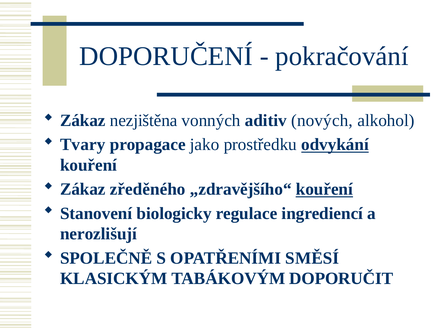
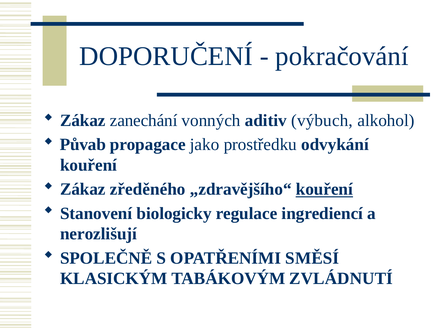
nezjištěna: nezjištěna -> zanechání
nových: nových -> výbuch
Tvary: Tvary -> Půvab
odvykání underline: present -> none
DOPORUČIT: DOPORUČIT -> ZVLÁDNUTÍ
